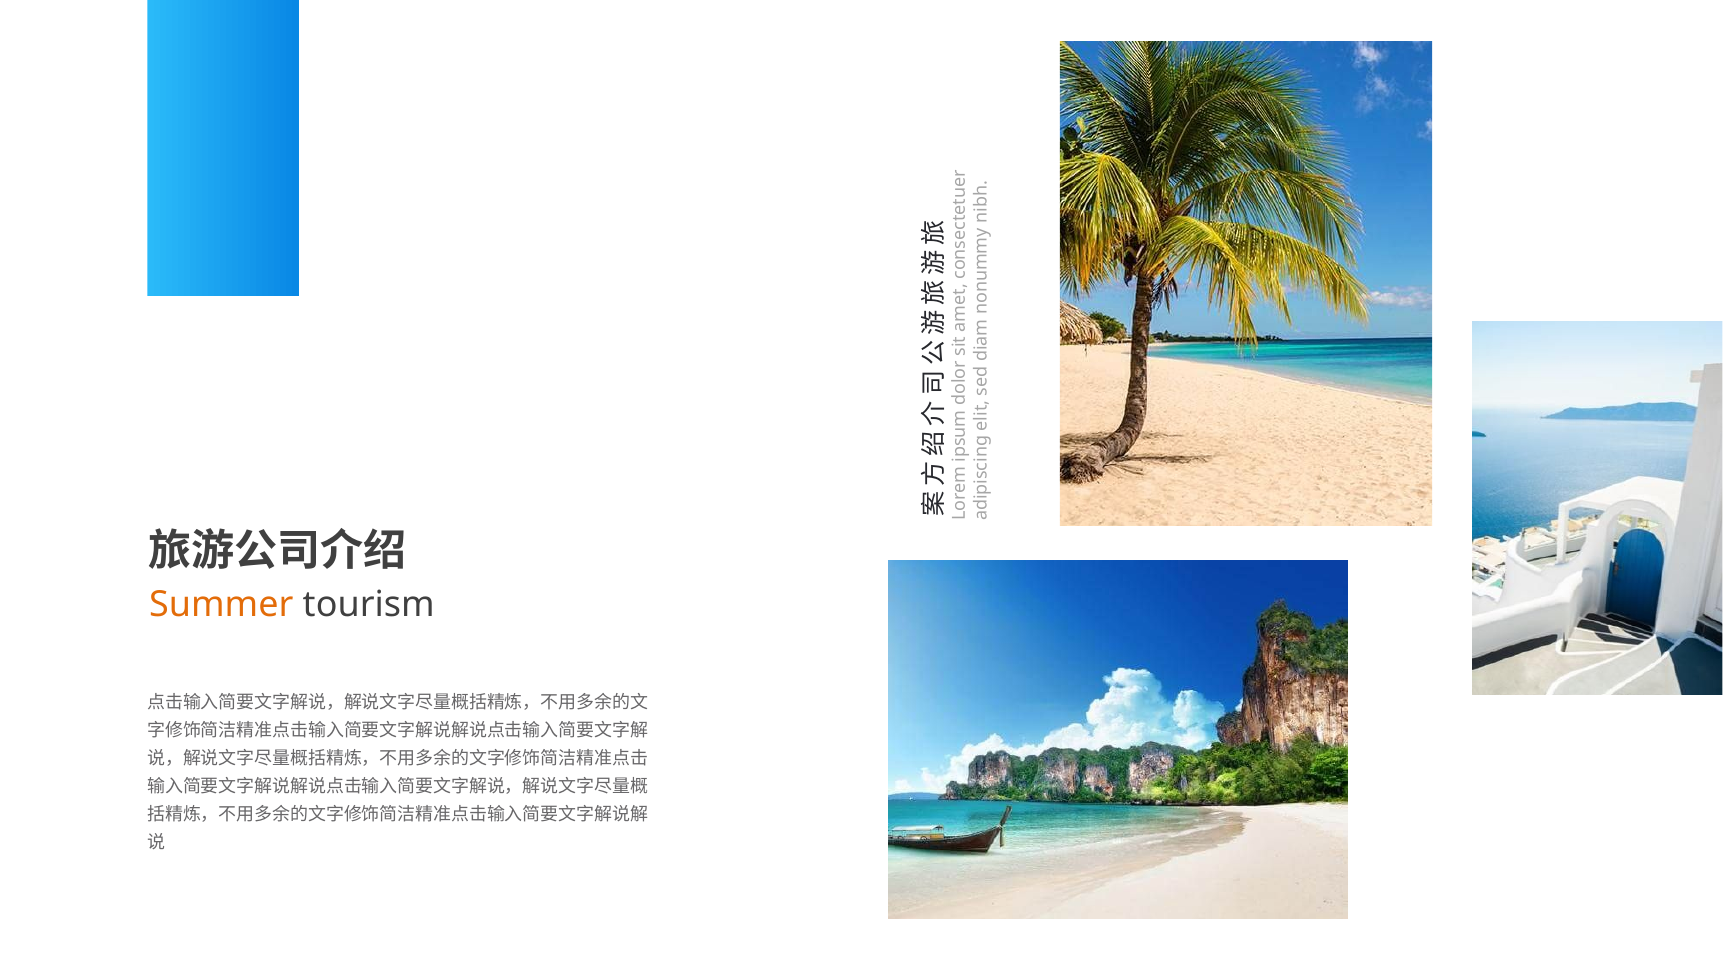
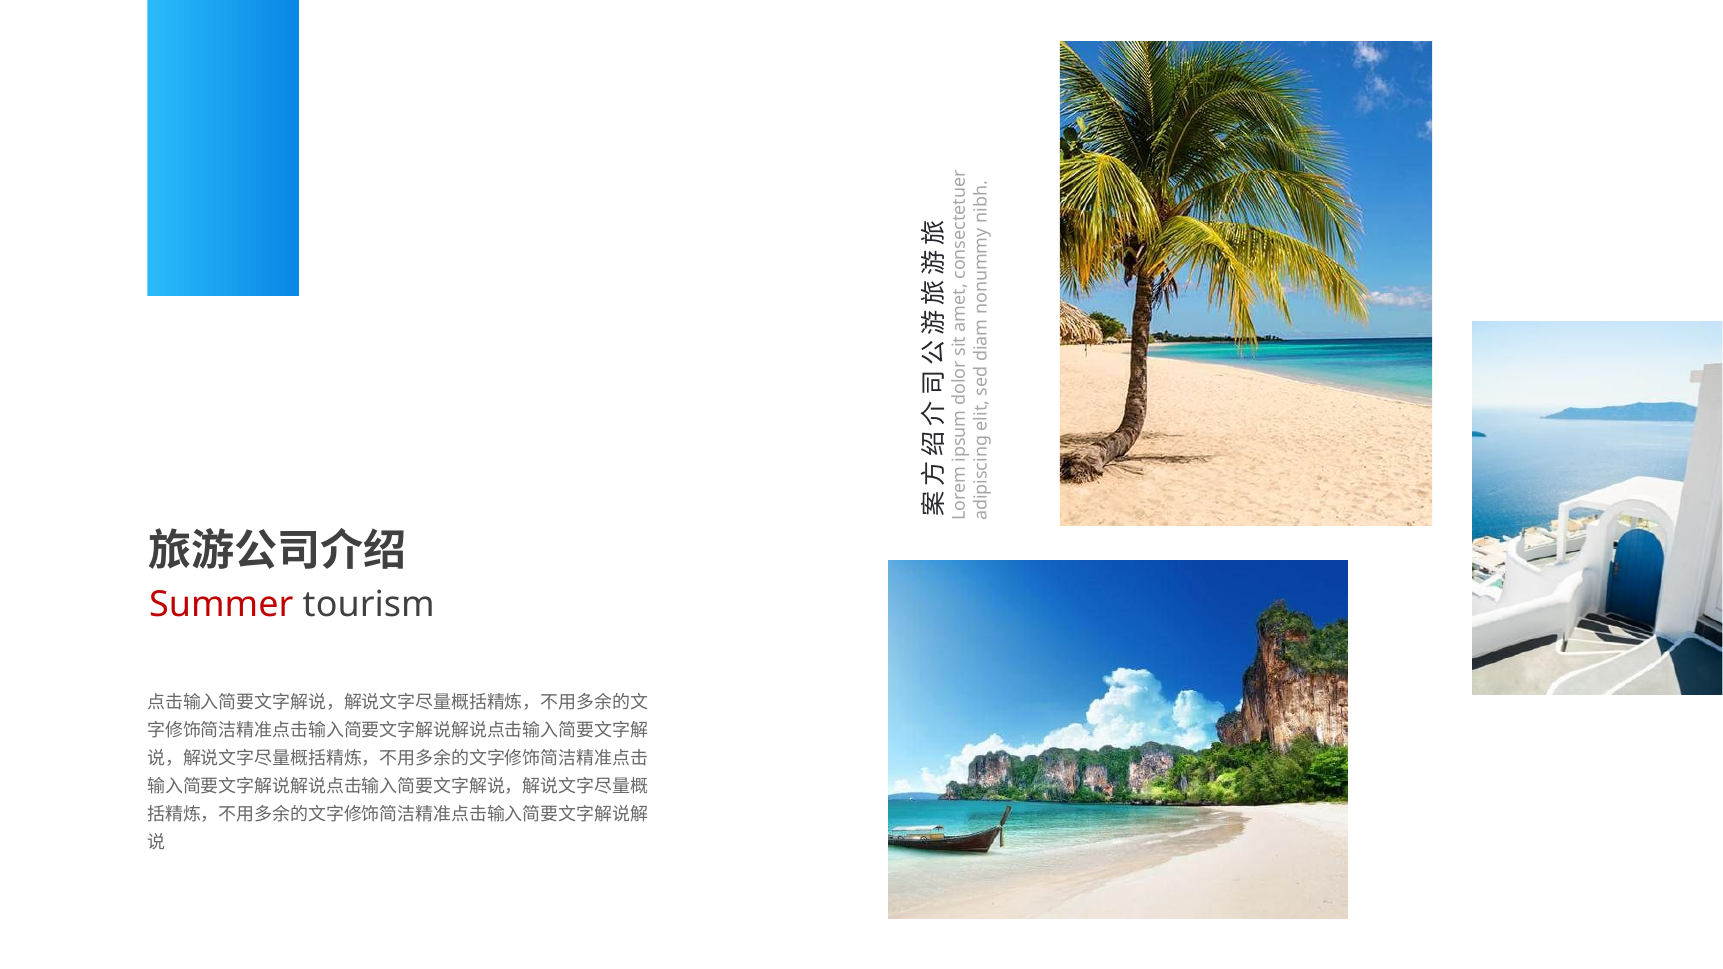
Summer colour: orange -> red
